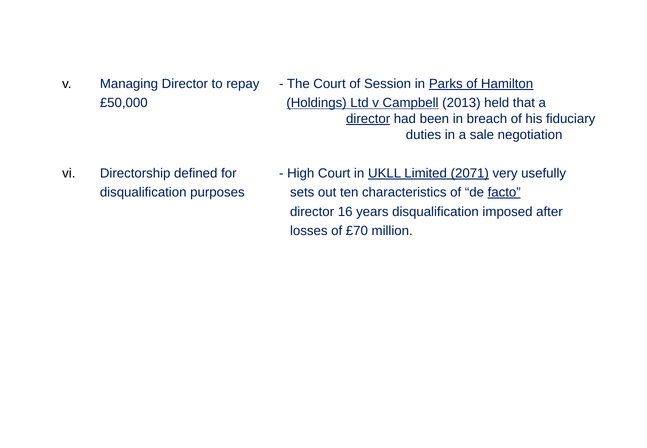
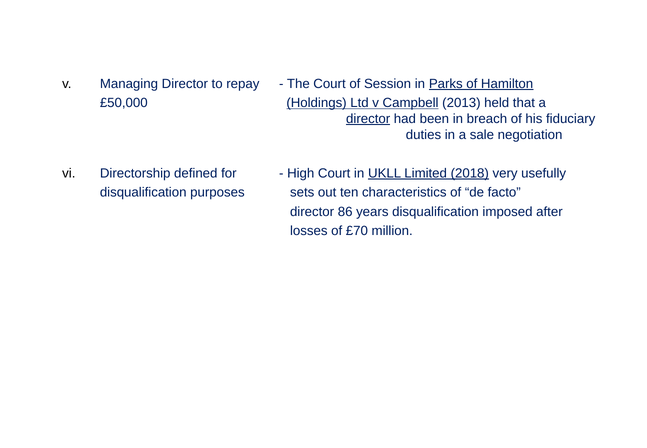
2071: 2071 -> 2018
facto underline: present -> none
16: 16 -> 86
